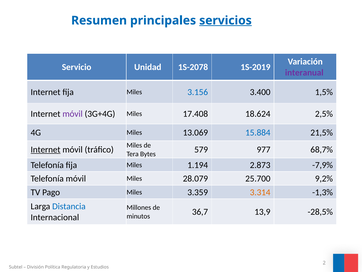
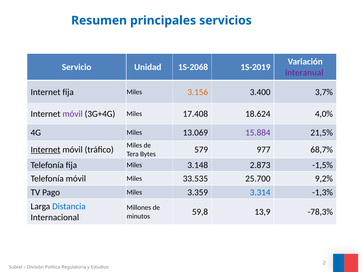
servicios underline: present -> none
1S-2078: 1S-2078 -> 1S-2068
3.156 colour: blue -> orange
1,5%: 1,5% -> 3,7%
2,5%: 2,5% -> 4,0%
15.884 colour: blue -> purple
1.194: 1.194 -> 3.148
-7,9%: -7,9% -> -1,5%
28.079: 28.079 -> 33.535
3.314 colour: orange -> blue
36,7: 36,7 -> 59,8
-28,5%: -28,5% -> -78,3%
